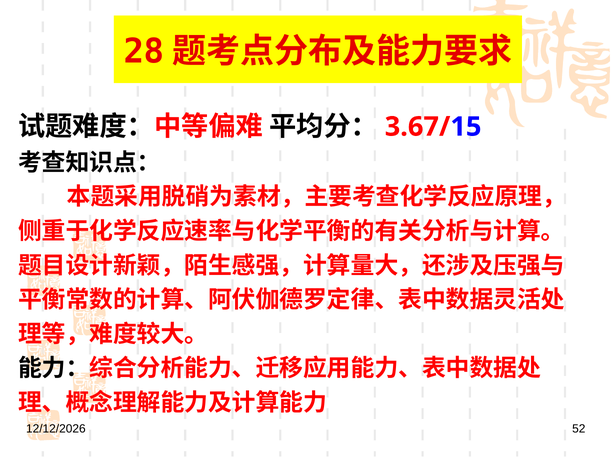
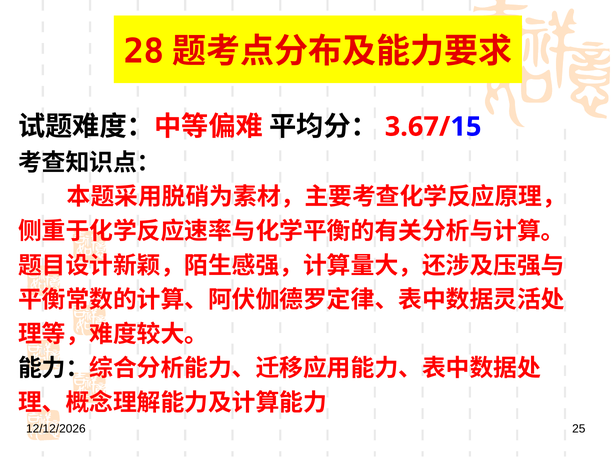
52: 52 -> 25
